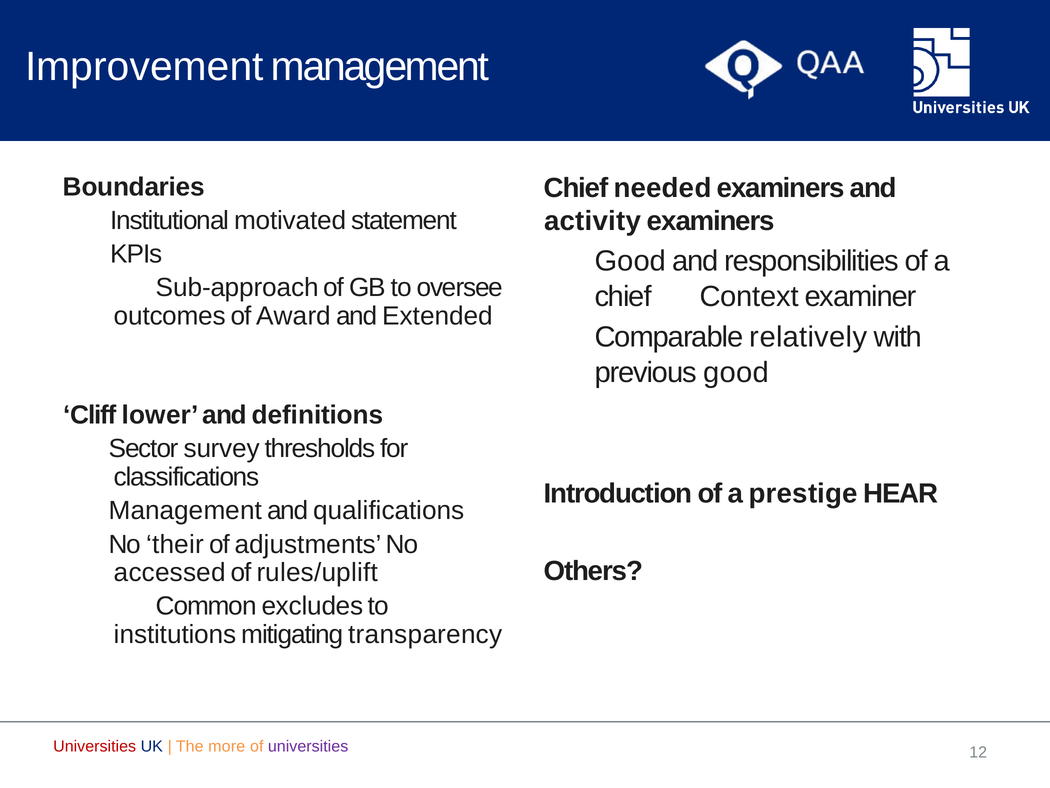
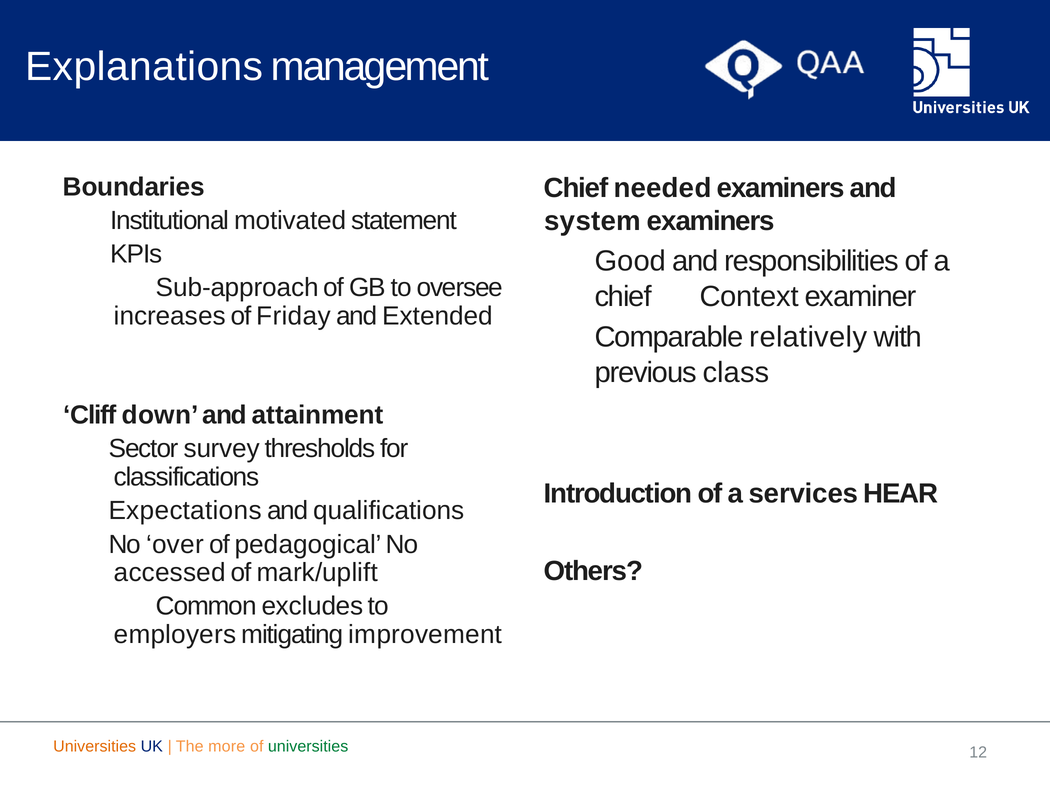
Improvement: Improvement -> Explanations
activity: activity -> system
outcomes: outcomes -> increases
Award: Award -> Friday
previous good: good -> class
lower: lower -> down
definitions: definitions -> attainment
prestige: prestige -> services
Management at (185, 510): Management -> Expectations
their: their -> over
adjustments: adjustments -> pedagogical
rules/uplift: rules/uplift -> mark/uplift
institutions: institutions -> employers
transparency: transparency -> improvement
Universities at (95, 746) colour: red -> orange
universities at (308, 746) colour: purple -> green
